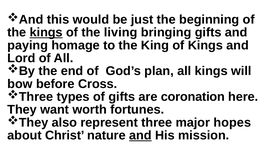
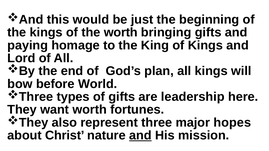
kings at (46, 33) underline: present -> none
the living: living -> worth
Cross: Cross -> World
coronation: coronation -> leadership
